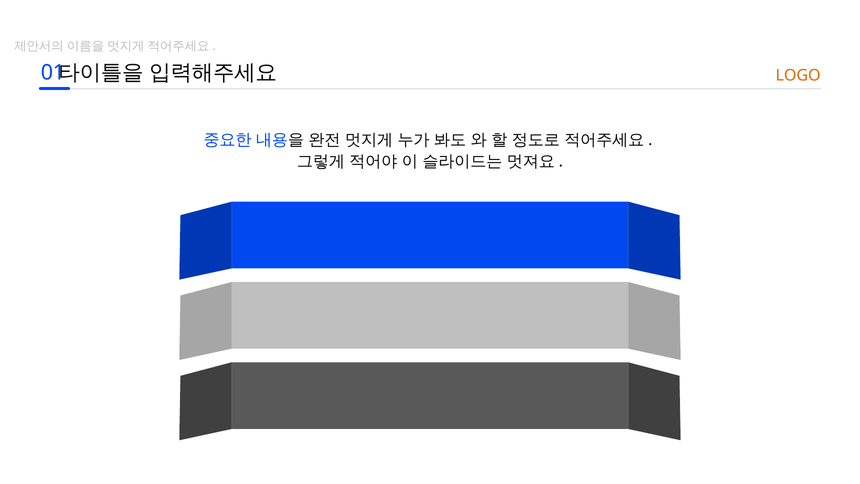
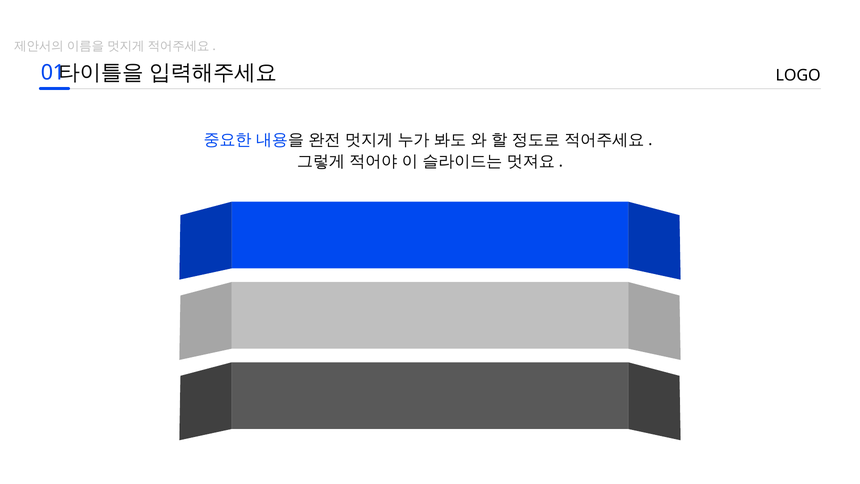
LOGO colour: orange -> black
